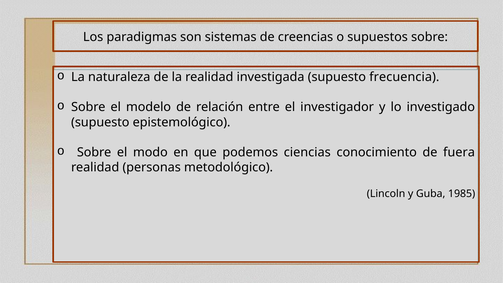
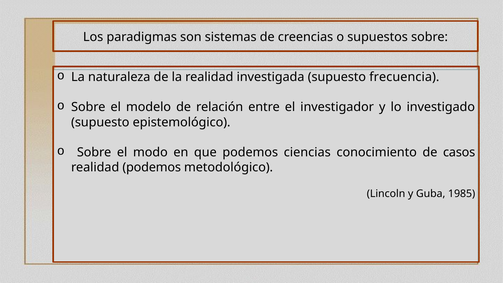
fuera: fuera -> casos
realidad personas: personas -> podemos
